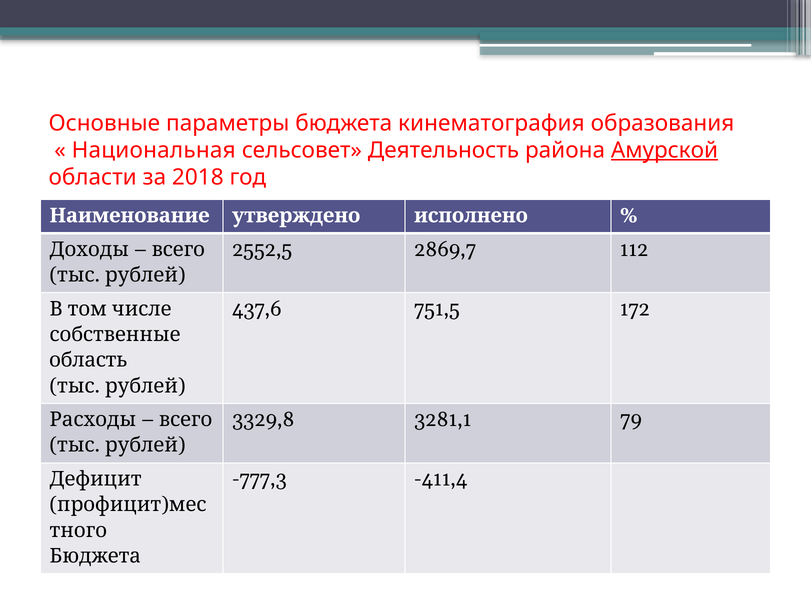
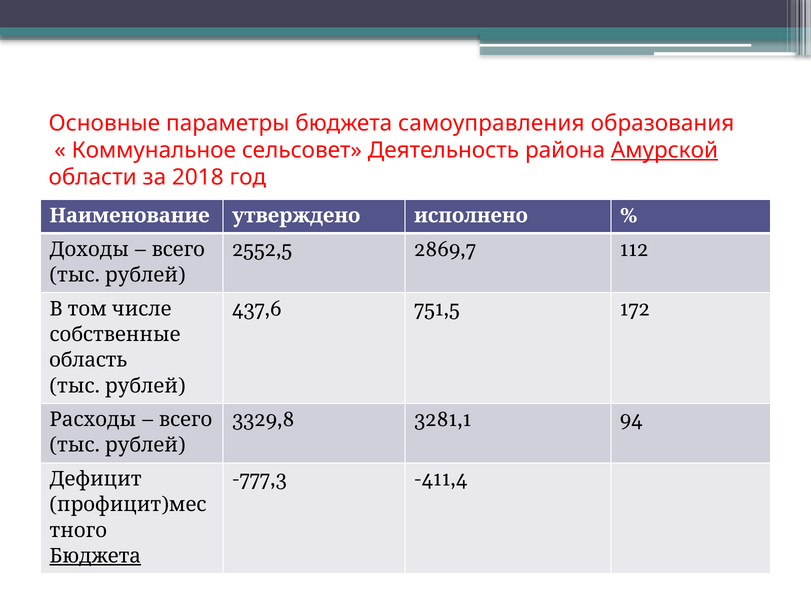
кинематография: кинематография -> самоуправления
Национальная: Национальная -> Коммунальное
79: 79 -> 94
Бюджета at (95, 556) underline: none -> present
